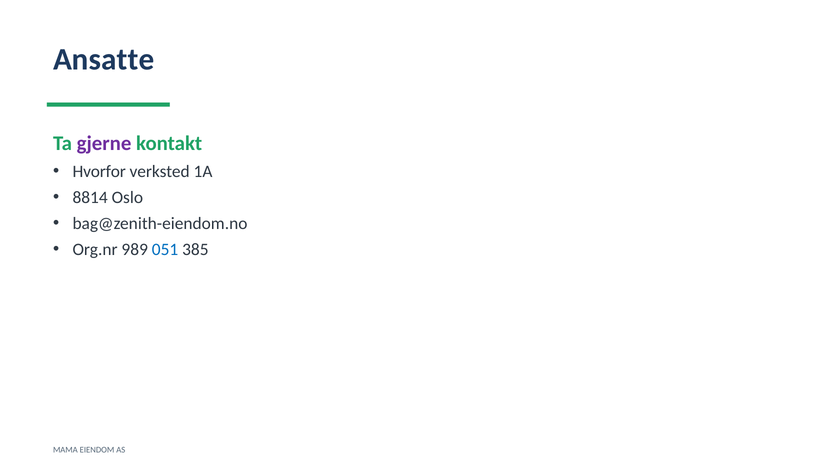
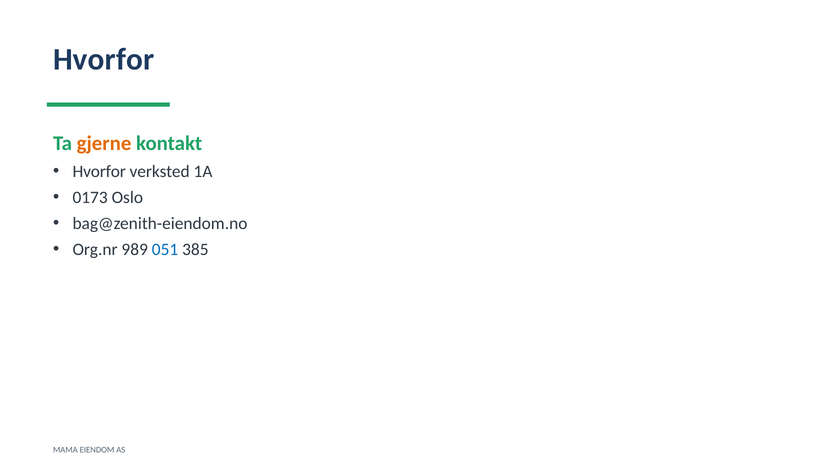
Ansatte at (104, 59): Ansatte -> Hvorfor
gjerne colour: purple -> orange
8814: 8814 -> 0173
